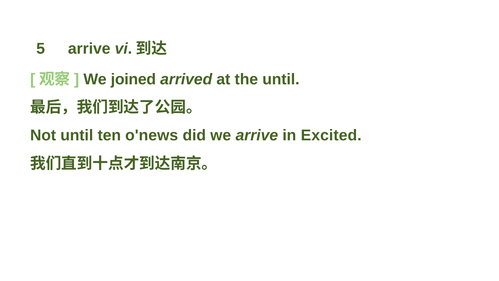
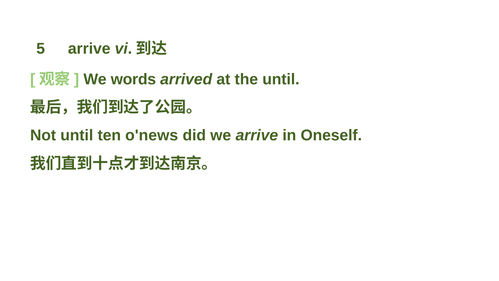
joined: joined -> words
Excited: Excited -> Oneself
